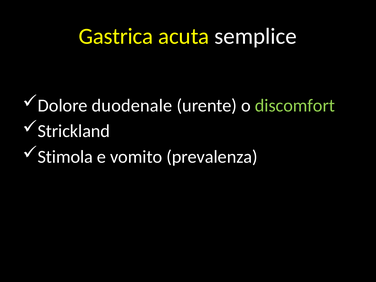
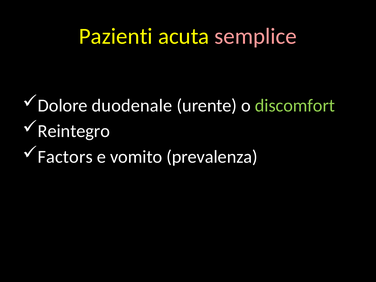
Gastrica: Gastrica -> Pazienti
semplice colour: white -> pink
Strickland: Strickland -> Reintegro
Stimola: Stimola -> Factors
